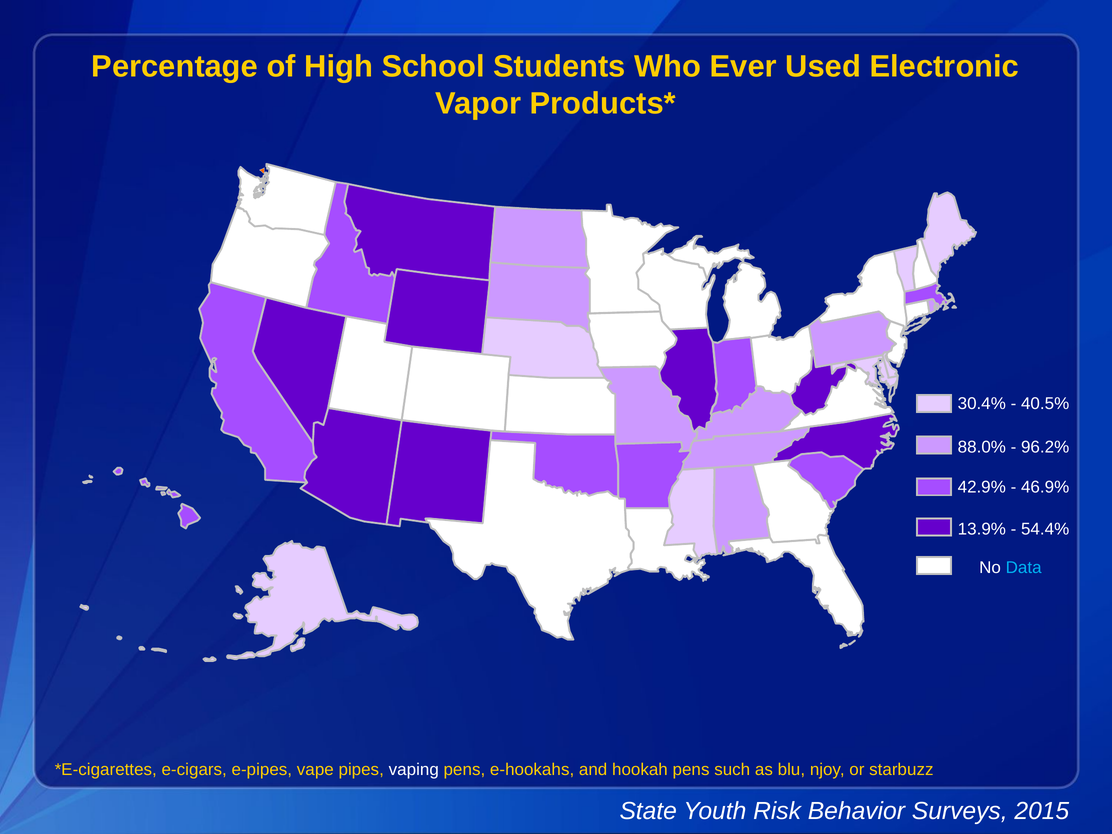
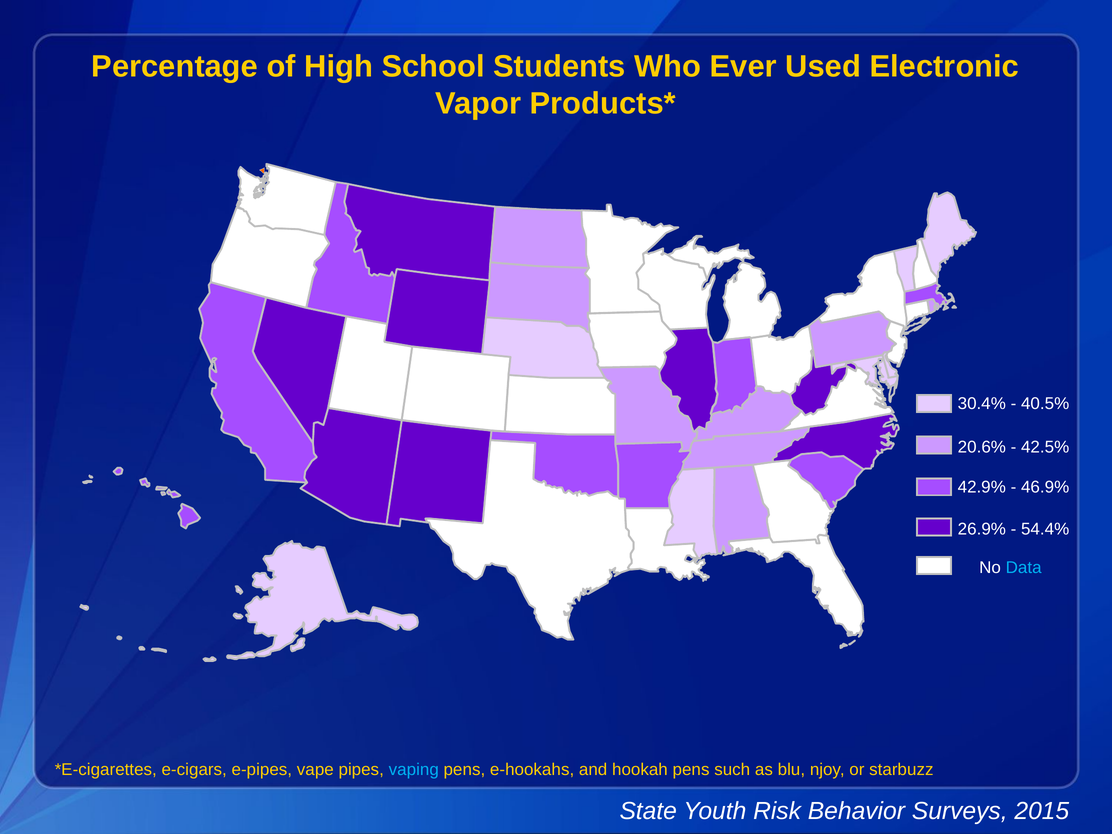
88.0%: 88.0% -> 20.6%
96.2%: 96.2% -> 42.5%
13.9%: 13.9% -> 26.9%
vaping colour: white -> light blue
